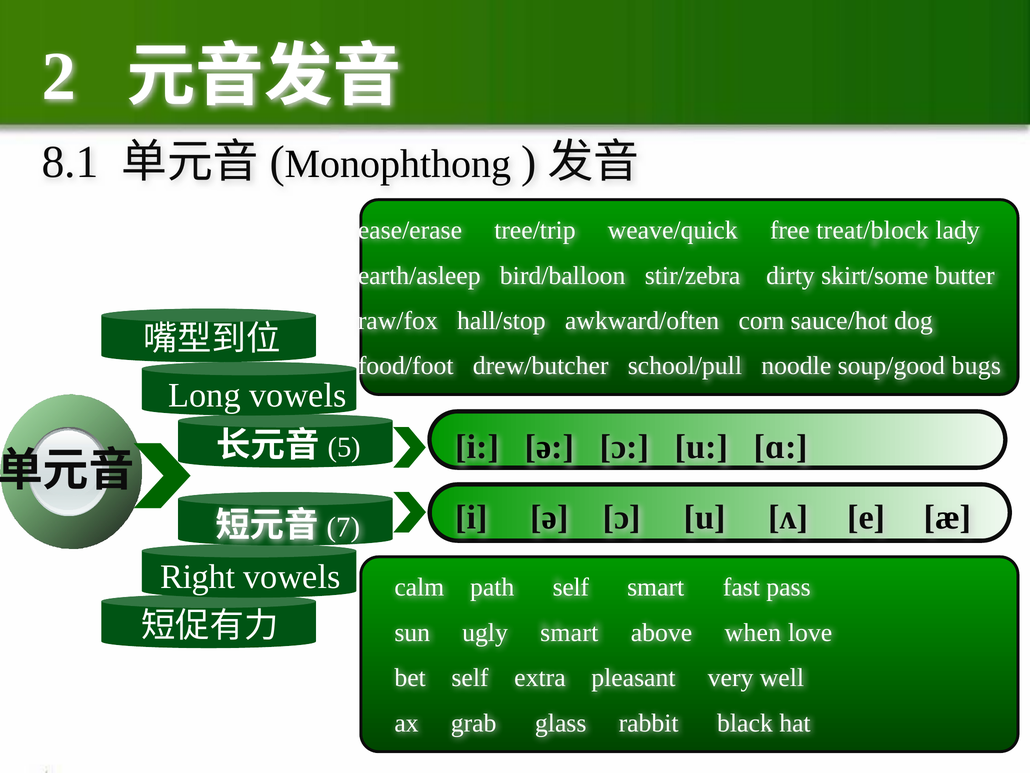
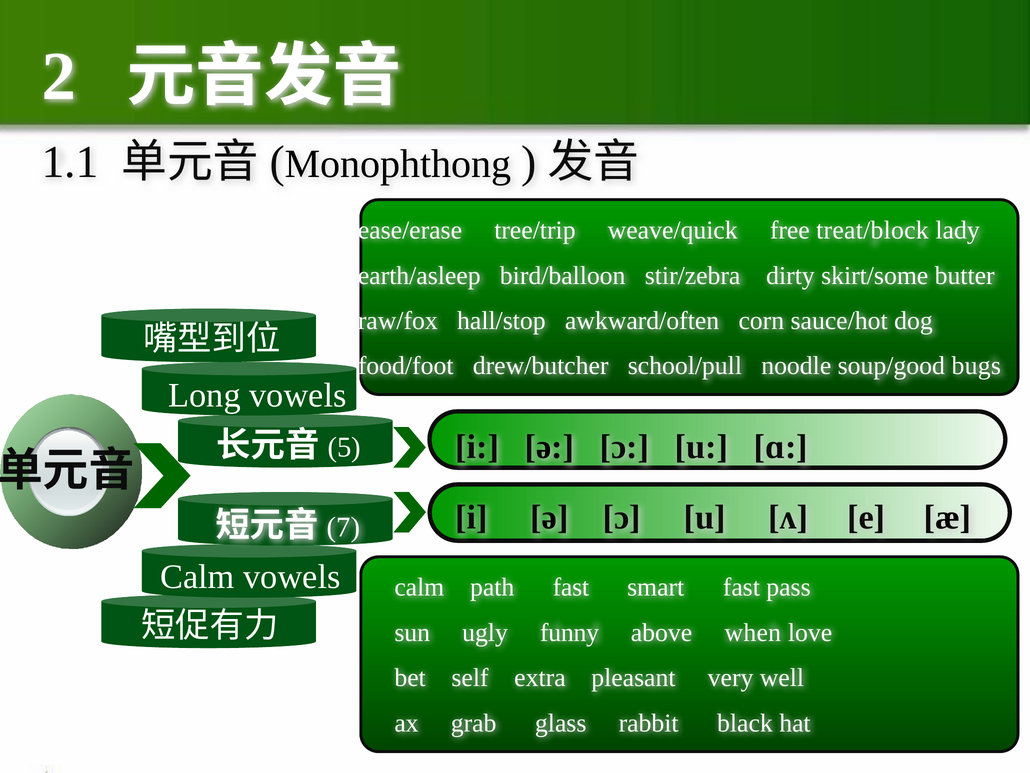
8.1: 8.1 -> 1.1
Right at (198, 576): Right -> Calm
path self: self -> fast
ugly smart: smart -> funny
